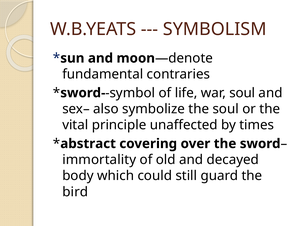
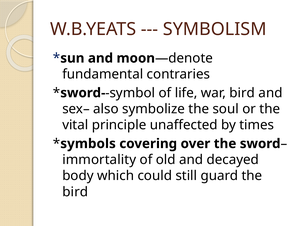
war soul: soul -> bird
abstract: abstract -> symbols
